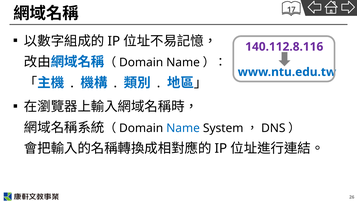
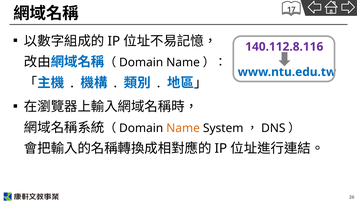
Name at (183, 128) colour: blue -> orange
